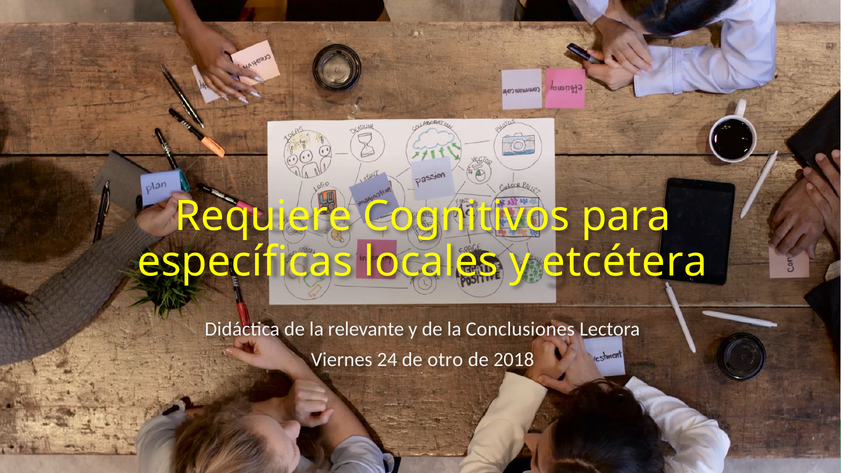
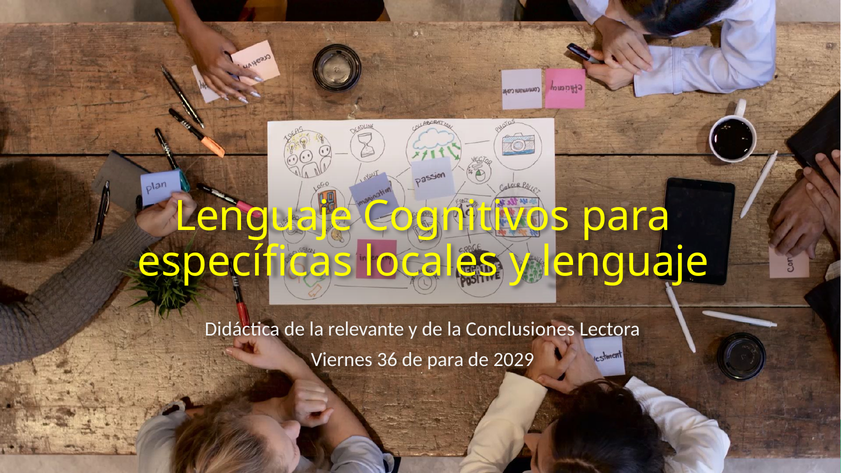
Requiere at (263, 216): Requiere -> Lenguaje
y etcétera: etcétera -> lenguaje
24: 24 -> 36
de otro: otro -> para
2018: 2018 -> 2029
